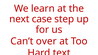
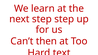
next case: case -> step
over: over -> then
